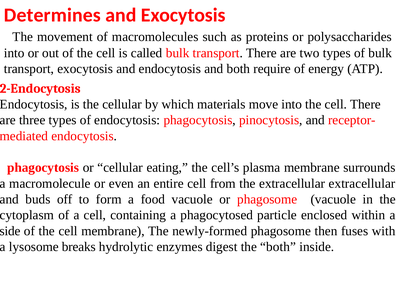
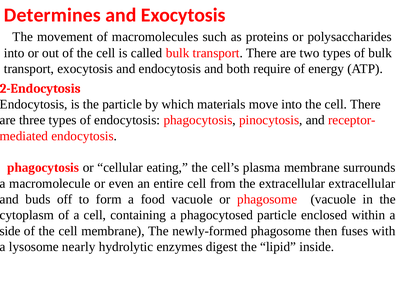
the cellular: cellular -> particle
breaks: breaks -> nearly
the both: both -> lipid
